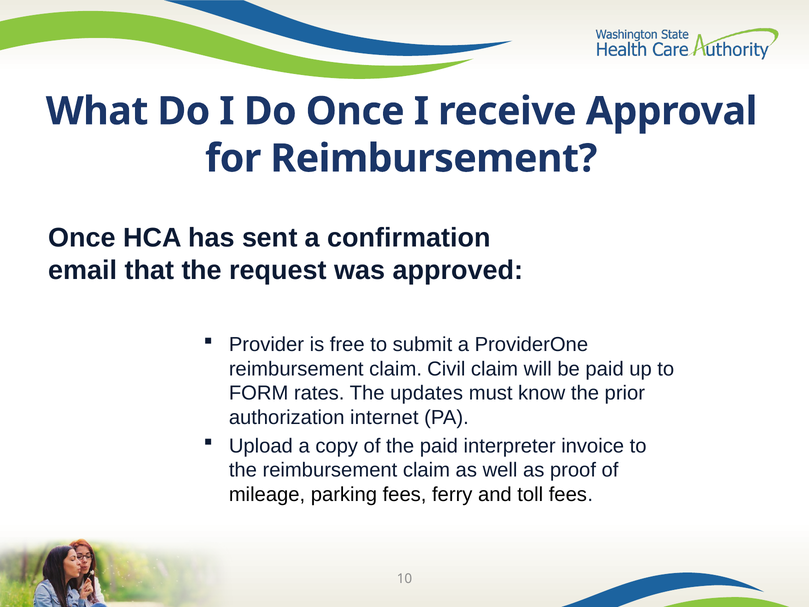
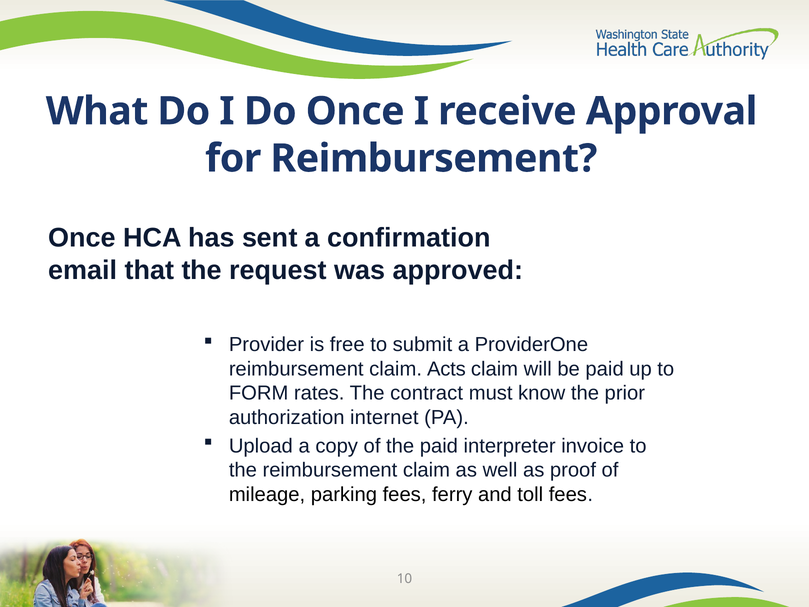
Civil: Civil -> Acts
updates: updates -> contract
